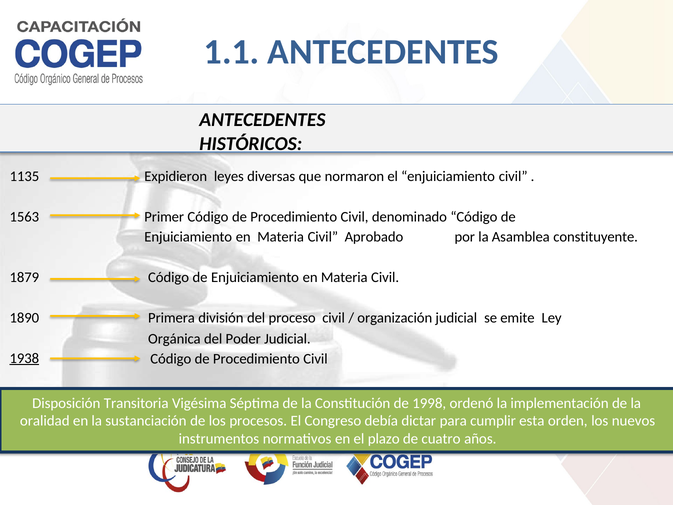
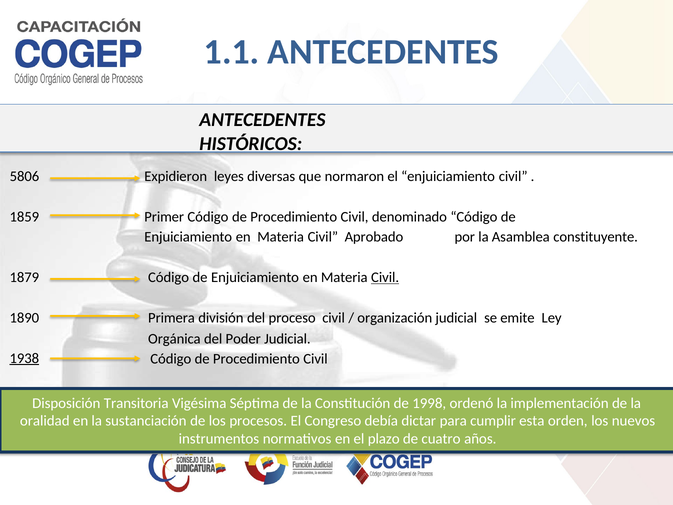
1135: 1135 -> 5806
1563: 1563 -> 1859
Civil at (385, 277) underline: none -> present
